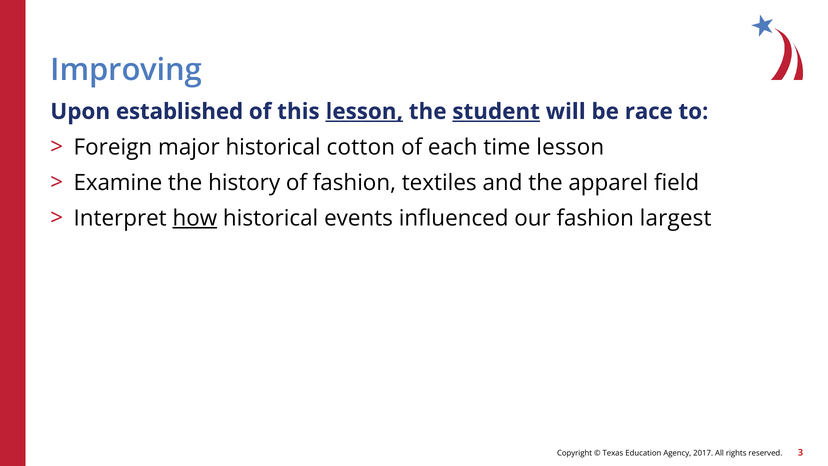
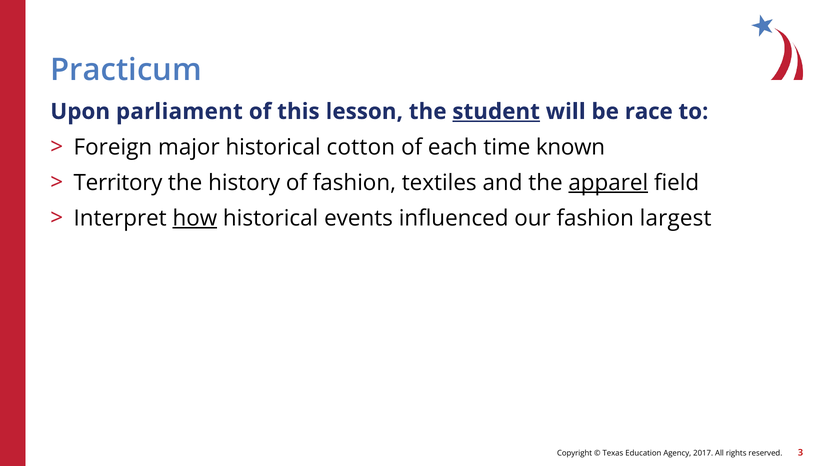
Improving: Improving -> Practicum
established: established -> parliament
lesson at (364, 111) underline: present -> none
time lesson: lesson -> known
Examine: Examine -> Territory
apparel underline: none -> present
